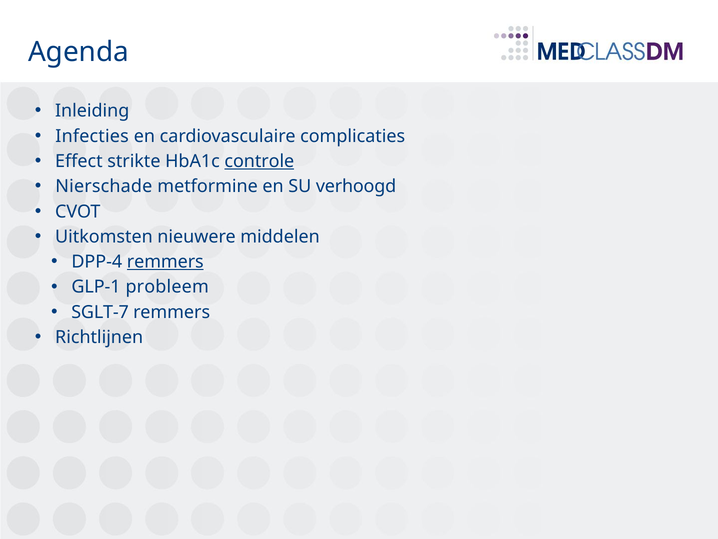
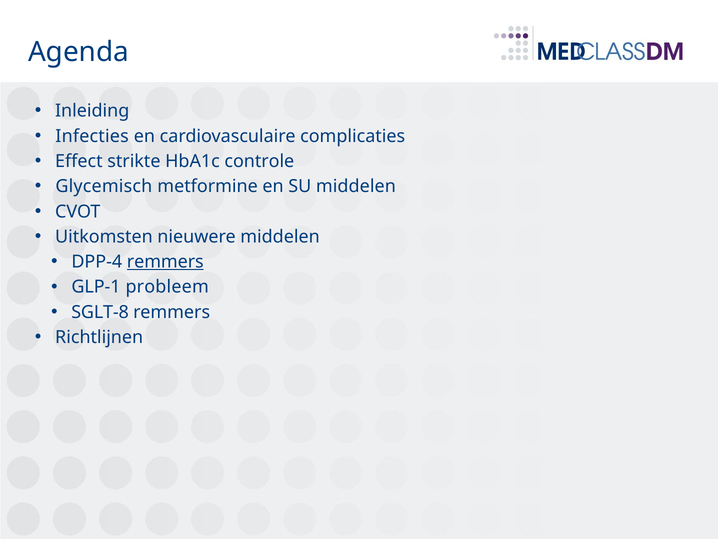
controle underline: present -> none
Nierschade: Nierschade -> Glycemisch
SU verhoogd: verhoogd -> middelen
SGLT-7: SGLT-7 -> SGLT-8
